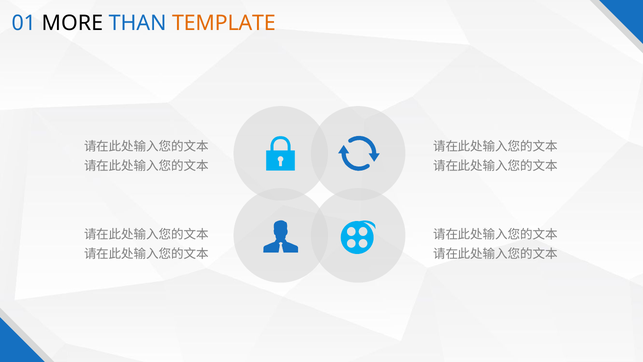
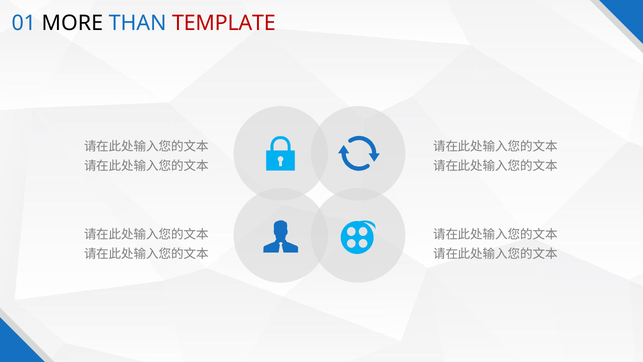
TEMPLATE colour: orange -> red
